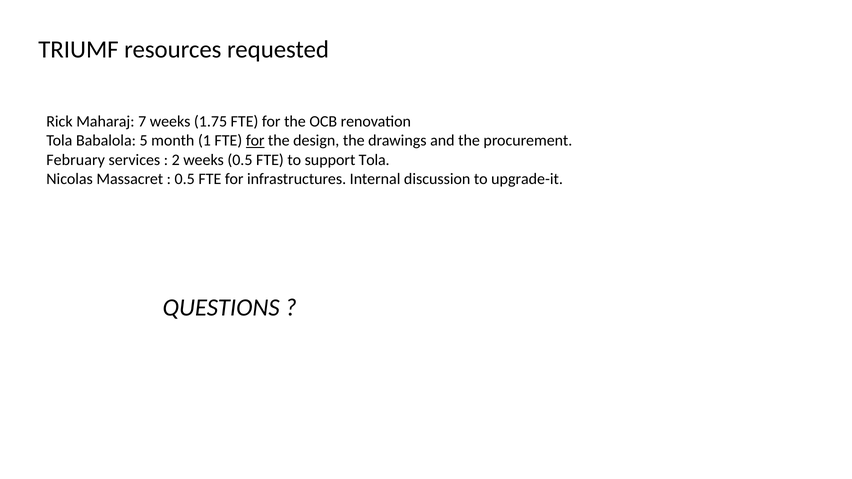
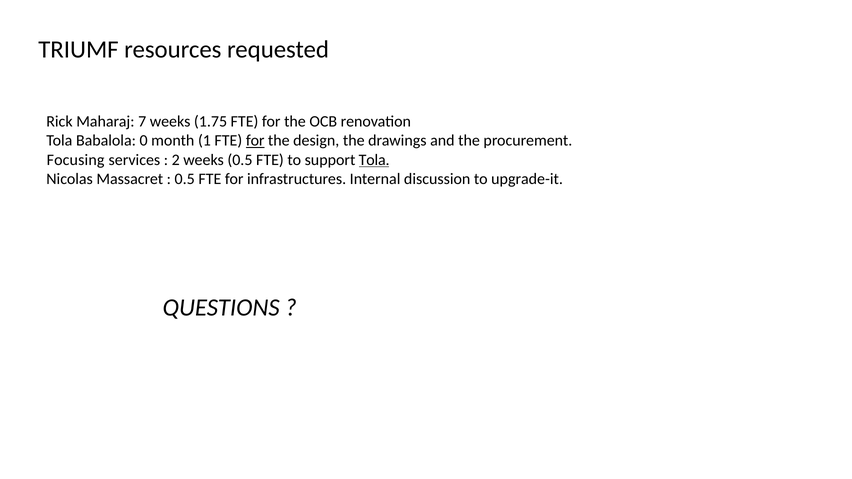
5: 5 -> 0
February: February -> Focusing
Tola at (374, 160) underline: none -> present
